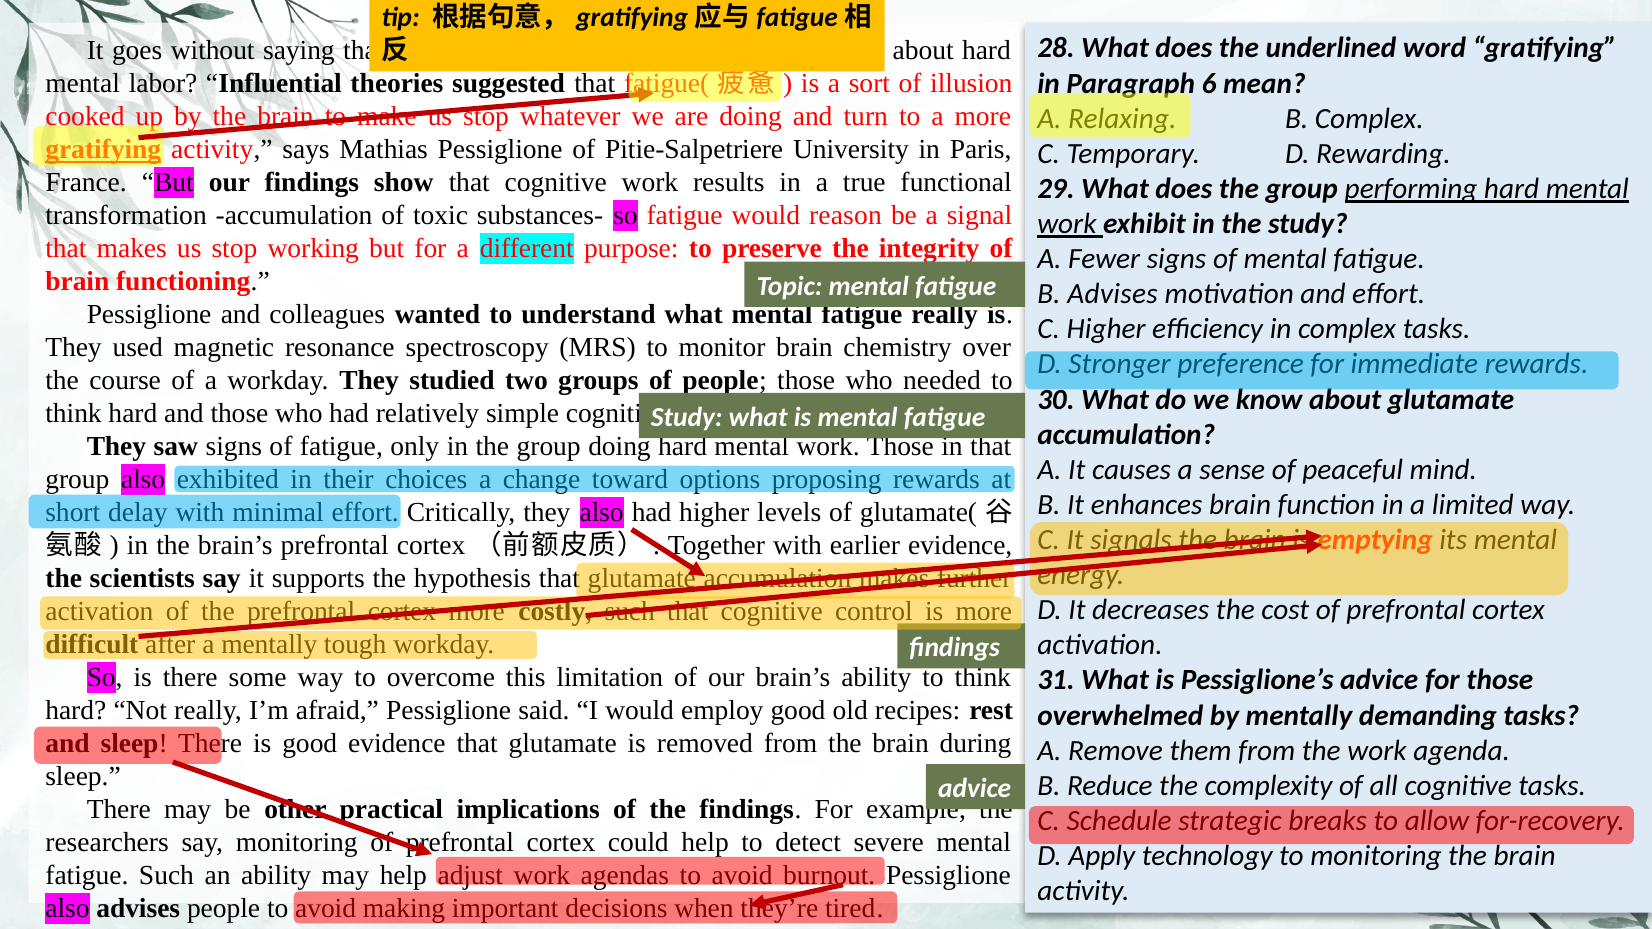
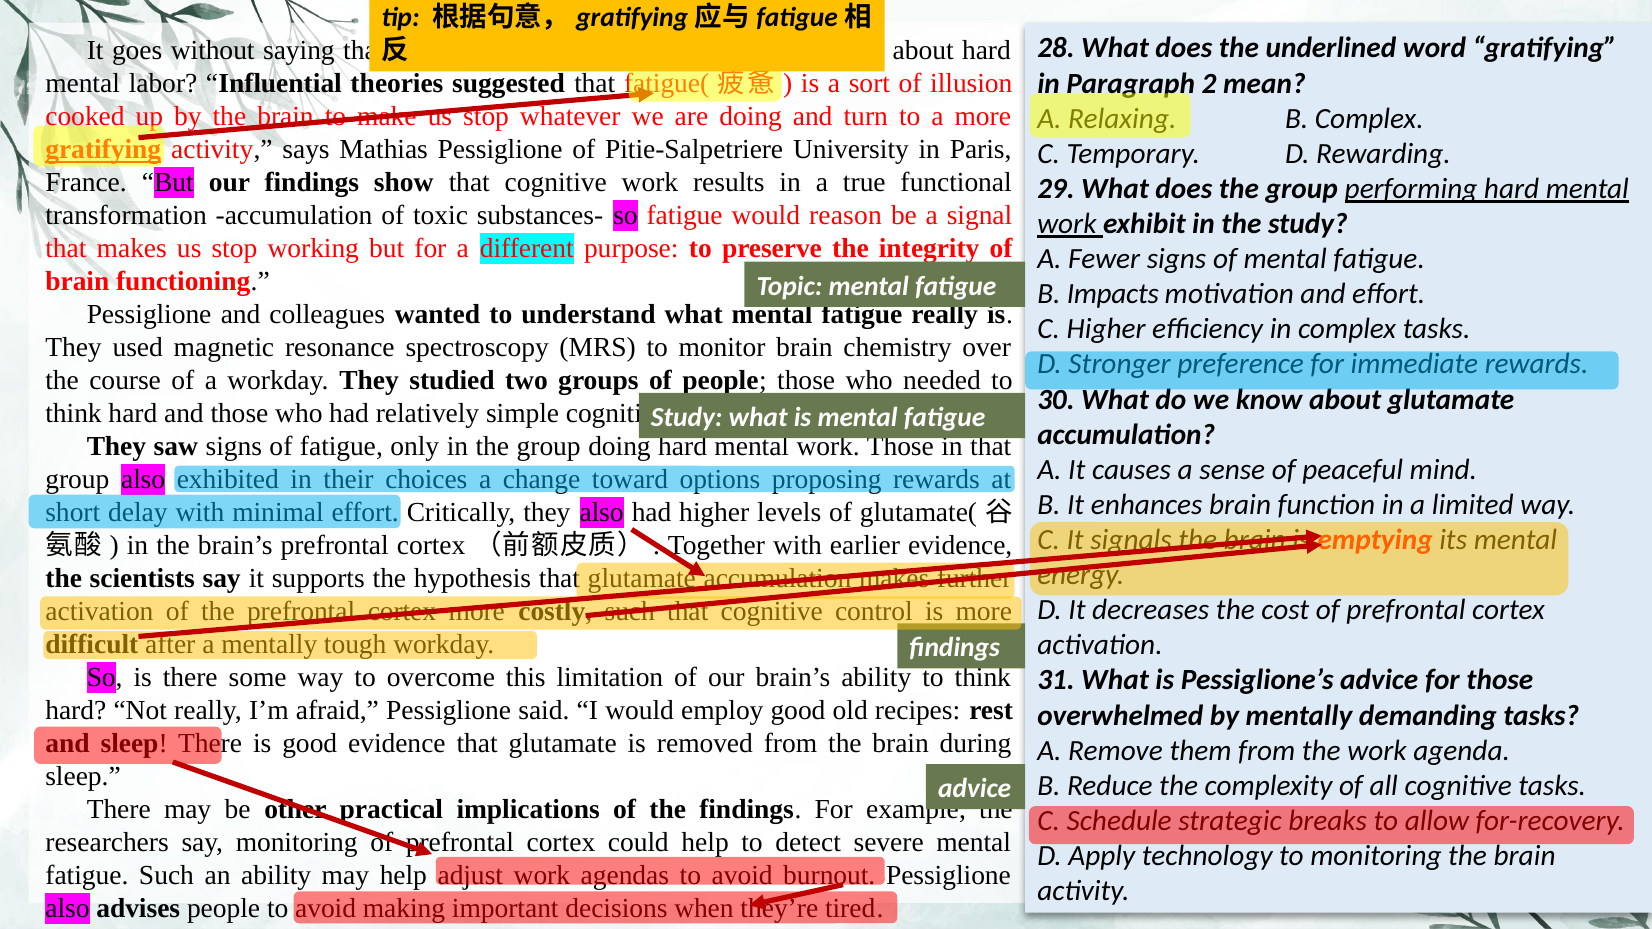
6: 6 -> 2
B Advises: Advises -> Impacts
